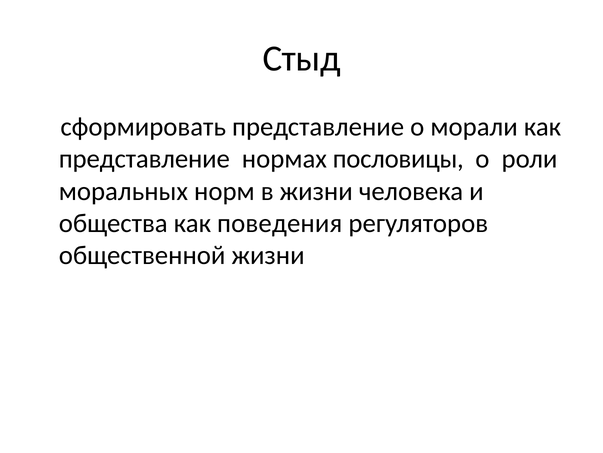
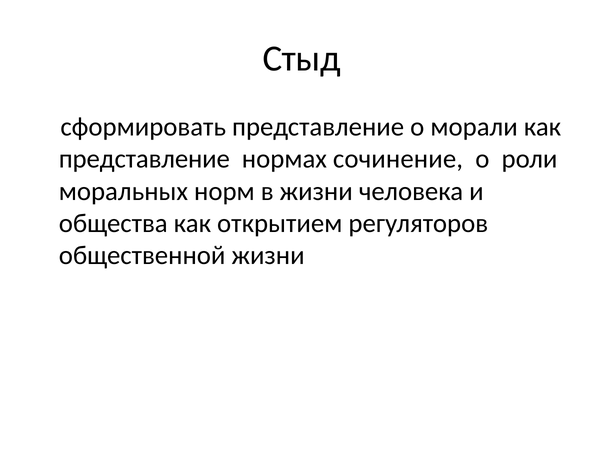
пословицы: пословицы -> сочинение
поведения: поведения -> открытием
